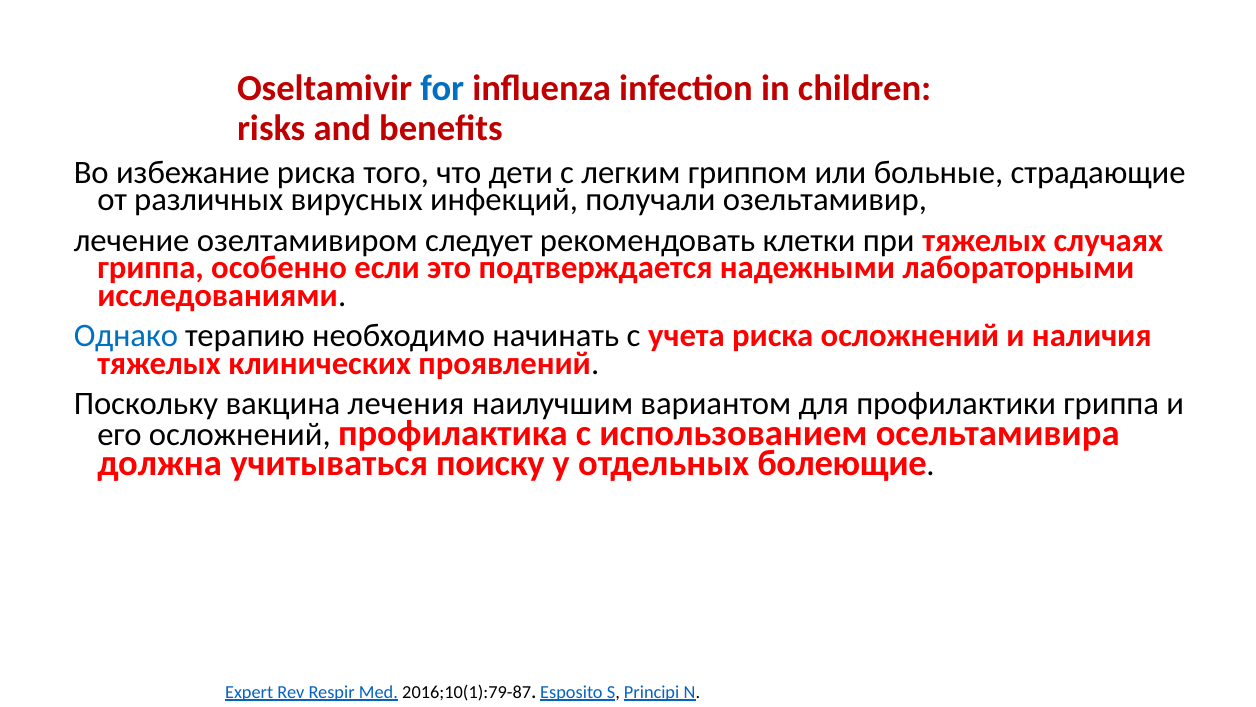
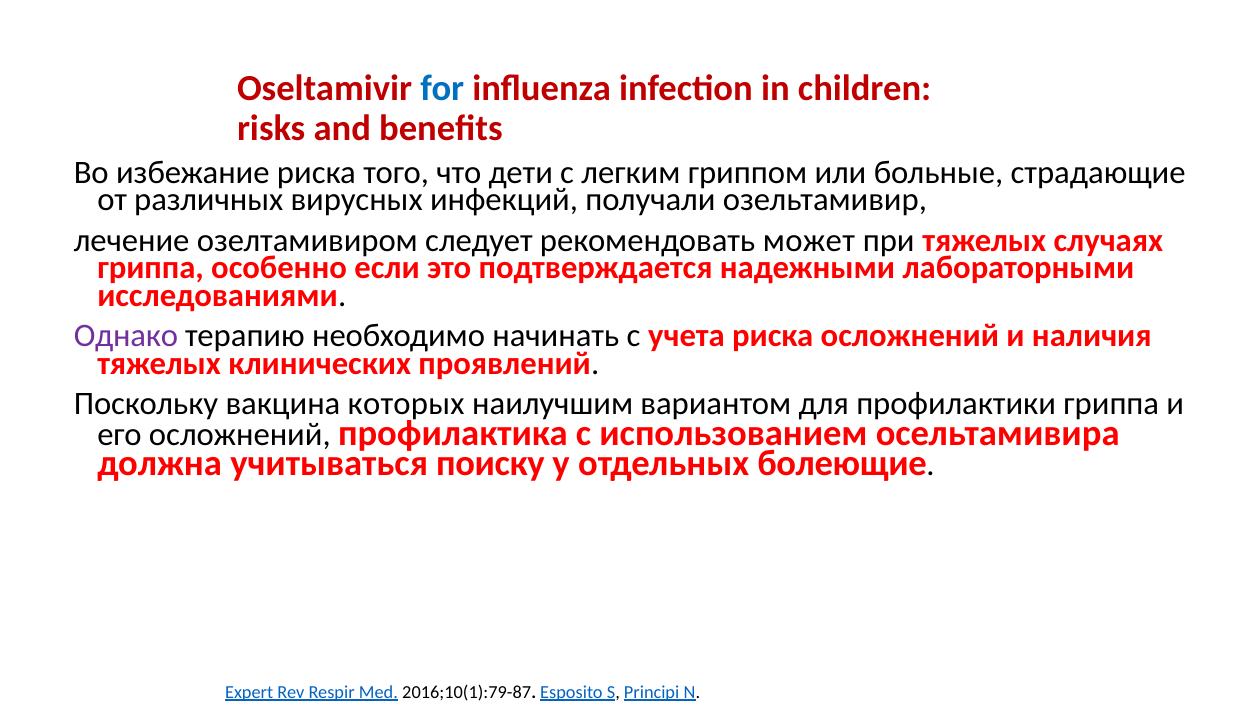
клетки: клетки -> может
Однако colour: blue -> purple
лечения: лечения -> которых
